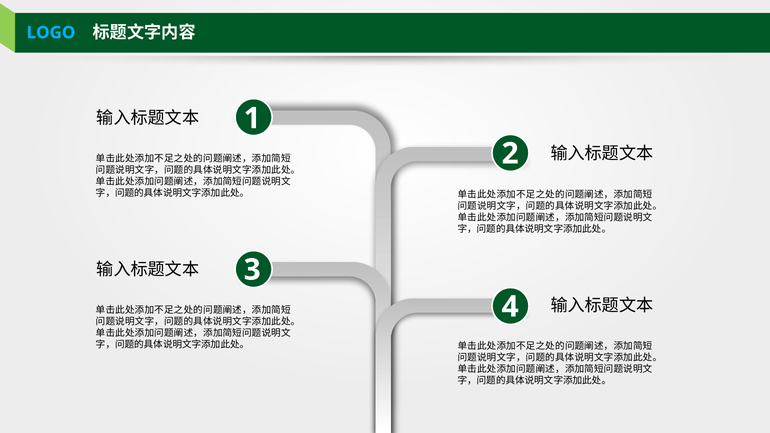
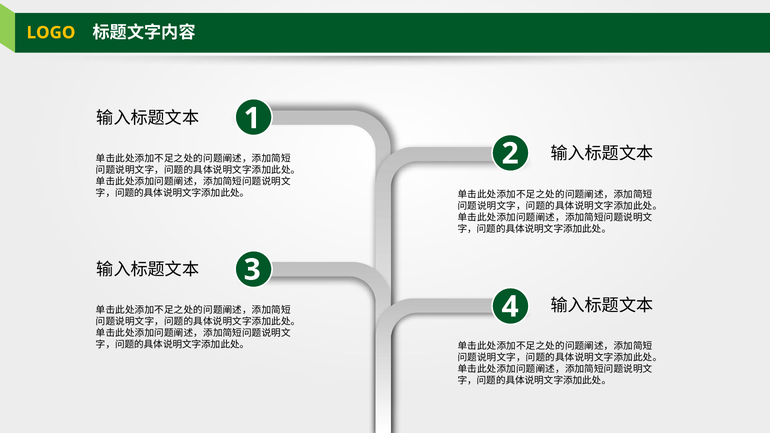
LOGO colour: light blue -> yellow
